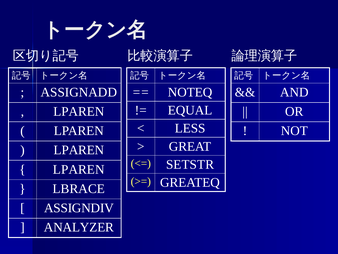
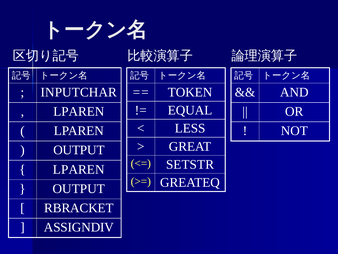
ASSIGNADD: ASSIGNADD -> INPUTCHAR
NOTEQ: NOTEQ -> TOKEN
LPAREN at (79, 150): LPAREN -> OUTPUT
LBRACE at (79, 188): LBRACE -> OUTPUT
ASSIGNDIV: ASSIGNDIV -> RBRACKET
ANALYZER: ANALYZER -> ASSIGNDIV
